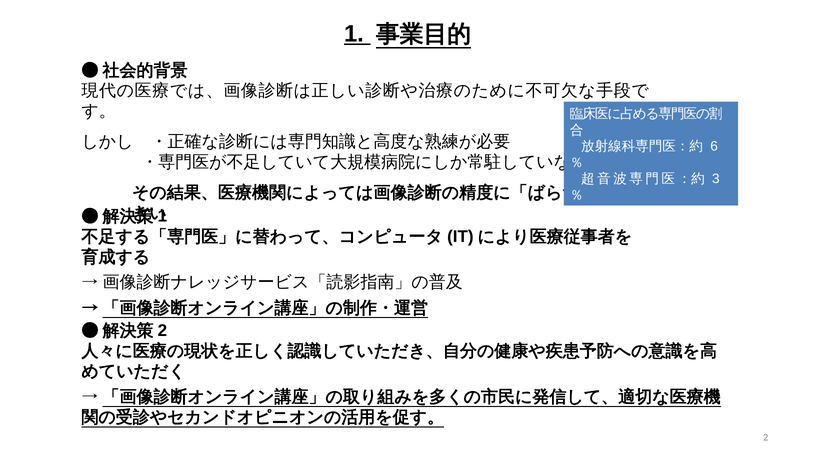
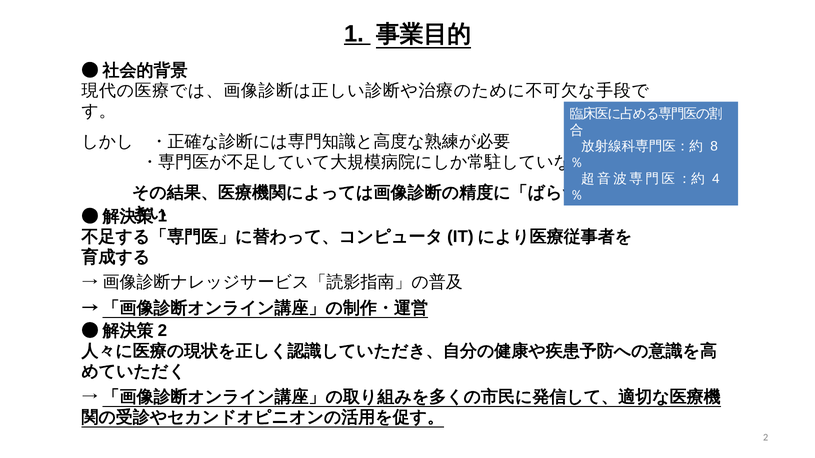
6: 6 -> 8
3: 3 -> 4
